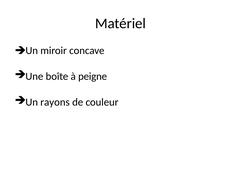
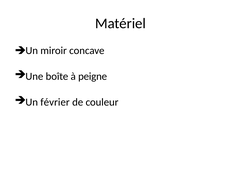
rayons: rayons -> février
